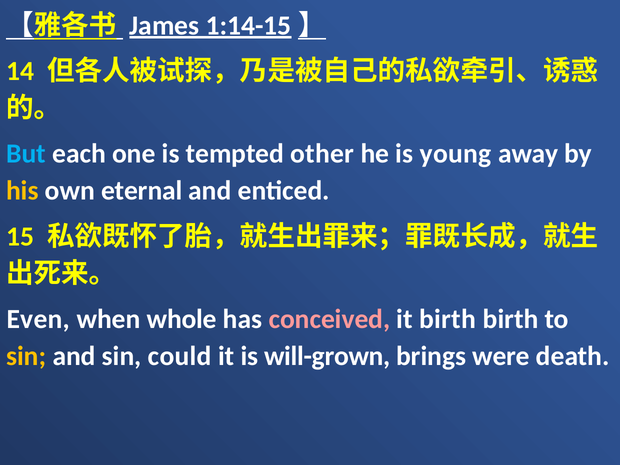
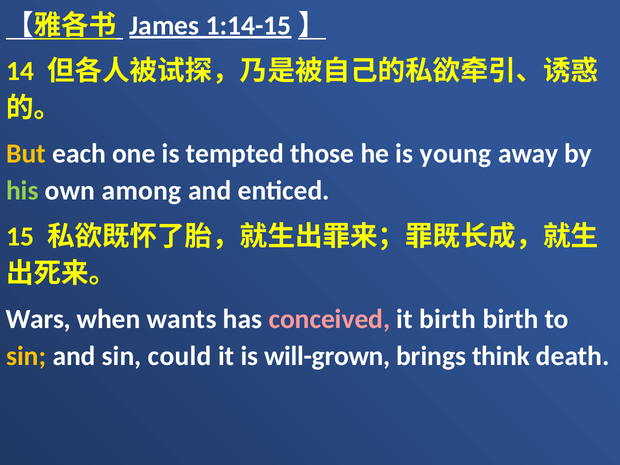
But colour: light blue -> yellow
other: other -> those
his colour: yellow -> light green
eternal: eternal -> among
Even: Even -> Wars
whole: whole -> wants
were: were -> think
